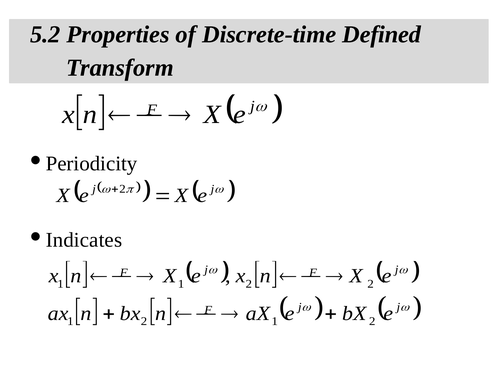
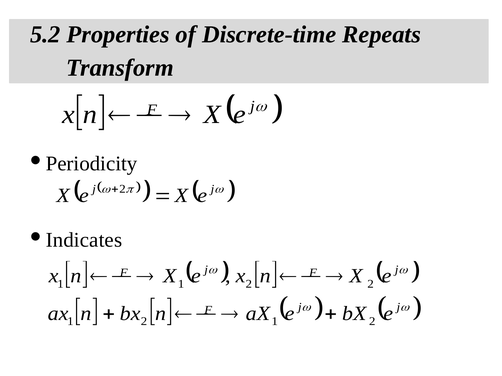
Defined: Defined -> Repeats
